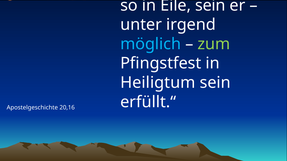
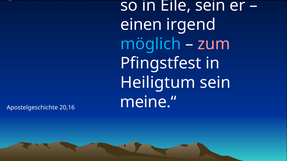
unter: unter -> einen
zum colour: light green -> pink
erfüllt.“: erfüllt.“ -> meine.“
